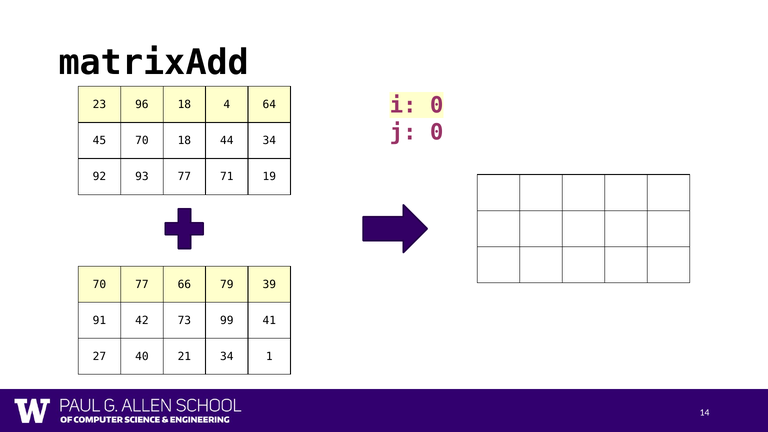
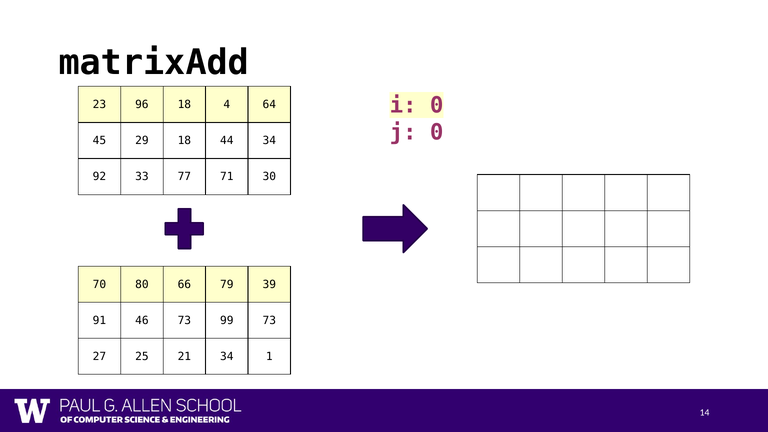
45 70: 70 -> 29
92 93: 93 -> 33
19: 19 -> 30
70 77: 77 -> 80
42: 42 -> 46
99 41: 41 -> 73
40: 40 -> 25
